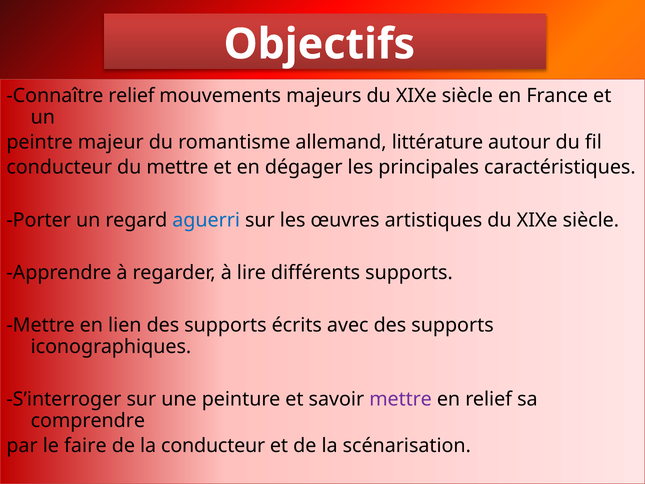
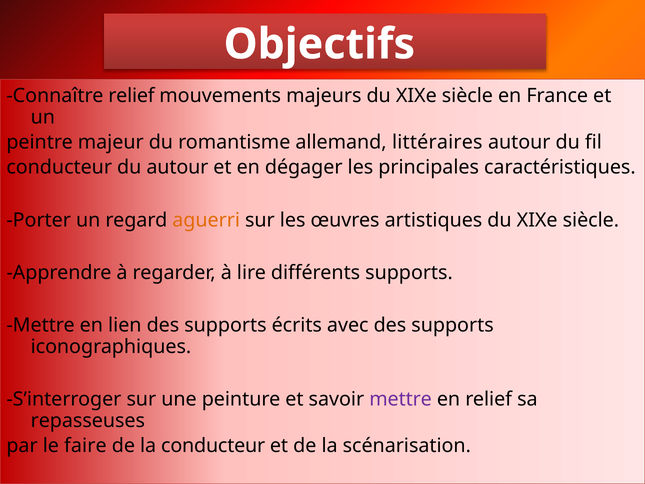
littérature: littérature -> littéraires
du mettre: mettre -> autour
aguerri colour: blue -> orange
comprendre: comprendre -> repasseuses
